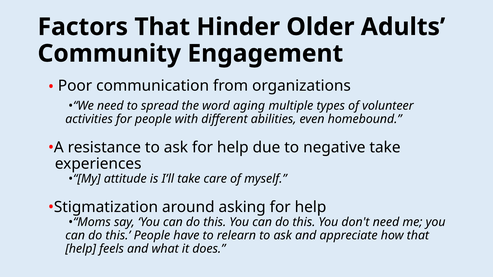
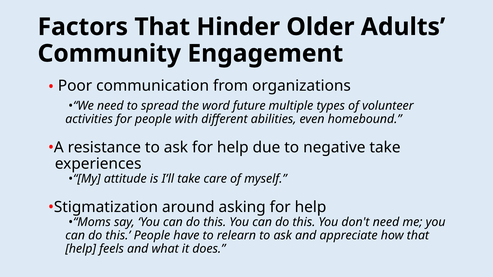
aging: aging -> future
